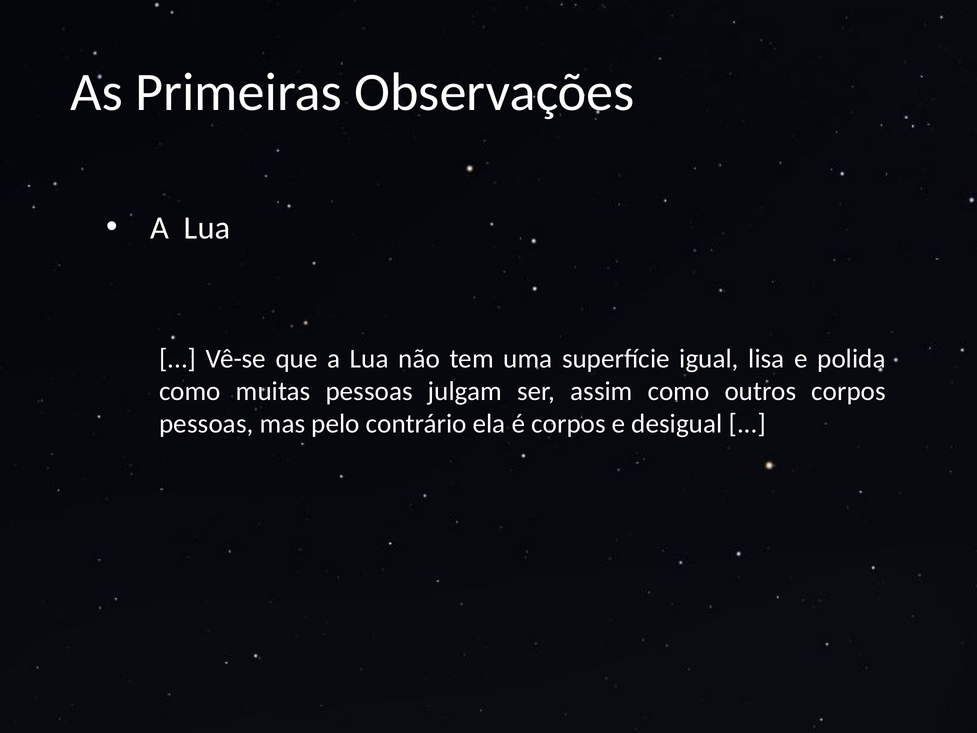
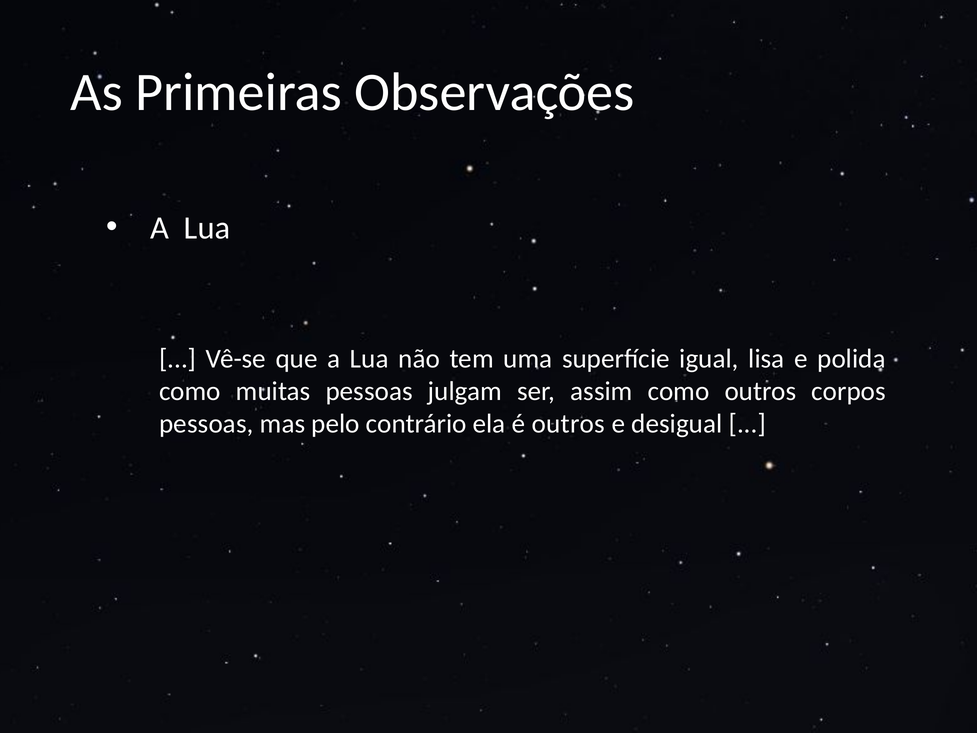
é corpos: corpos -> outros
